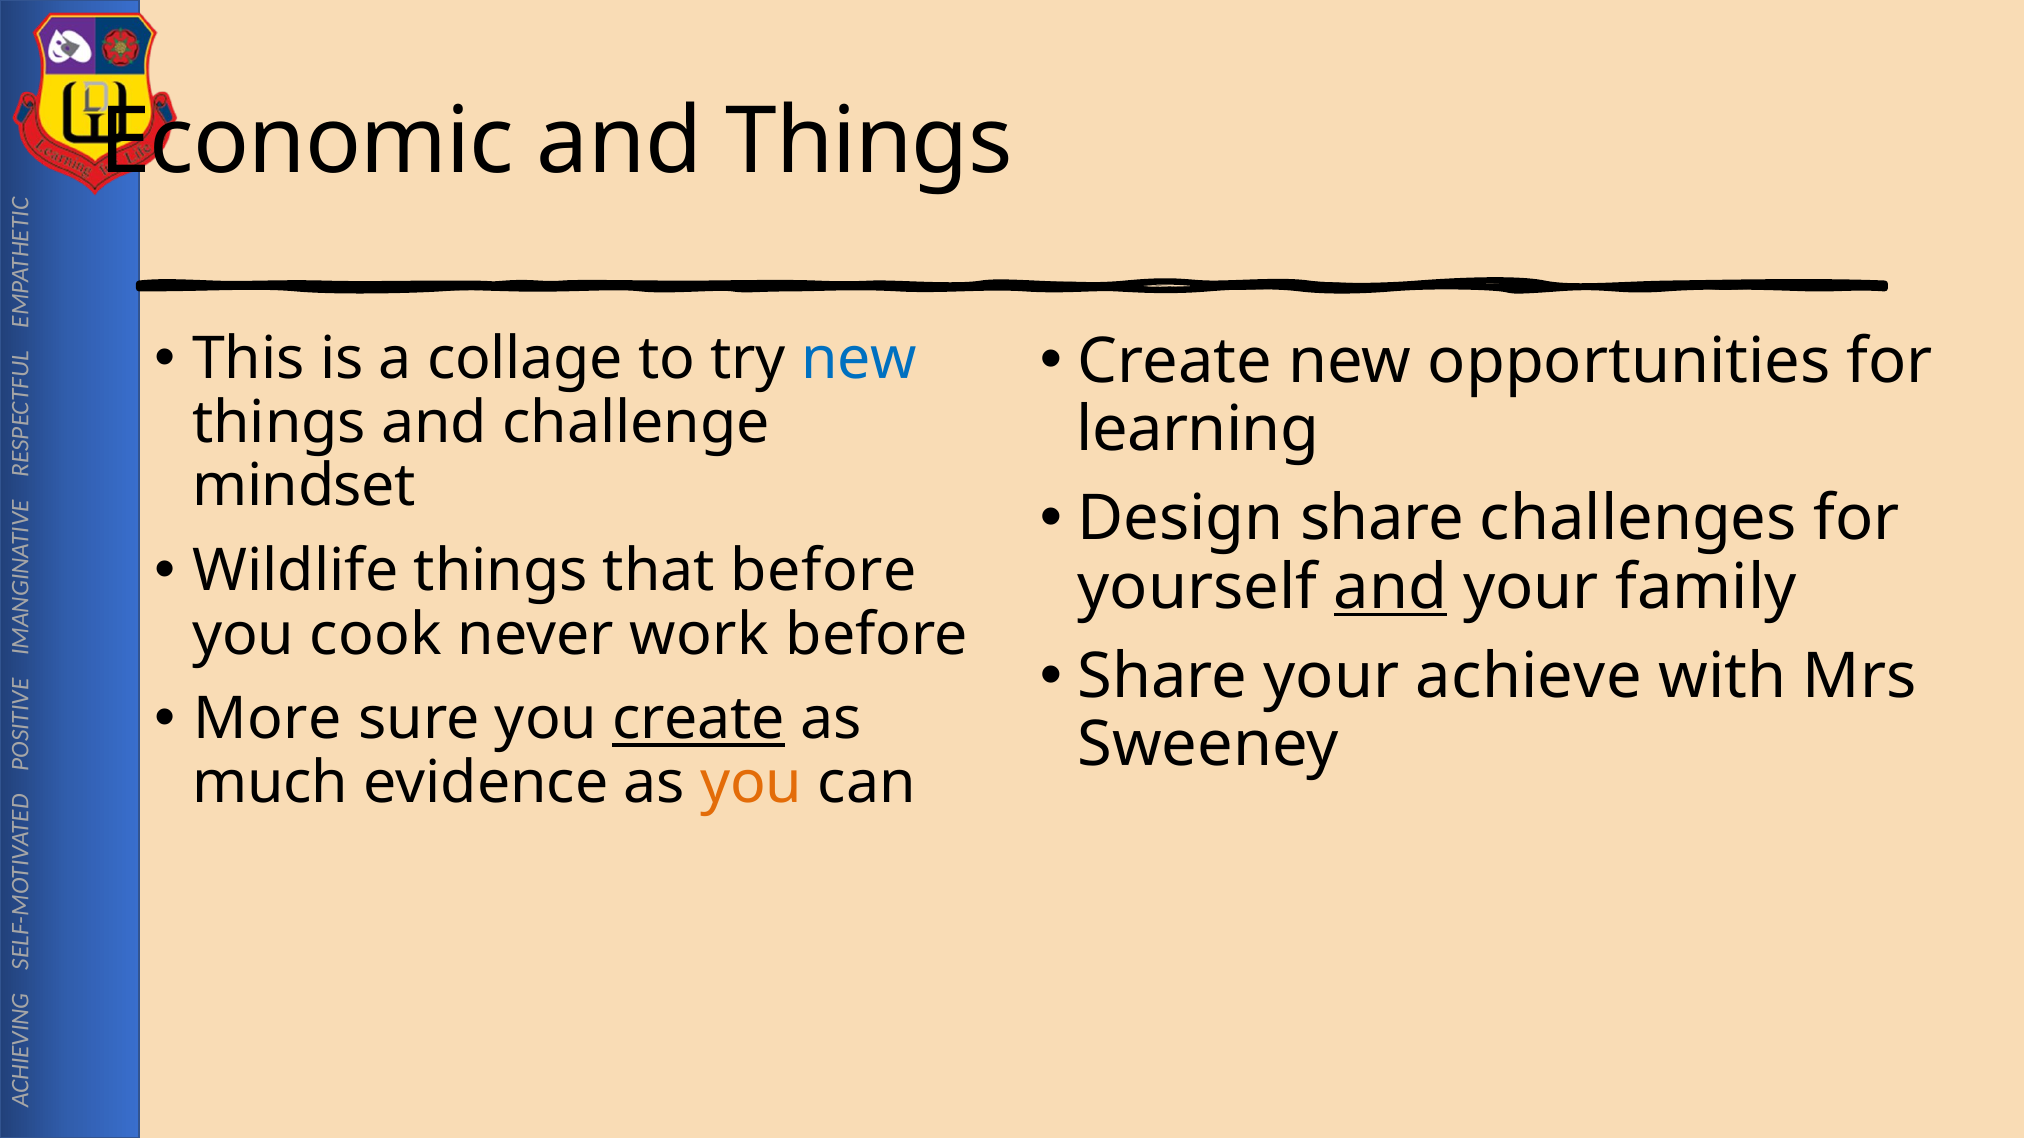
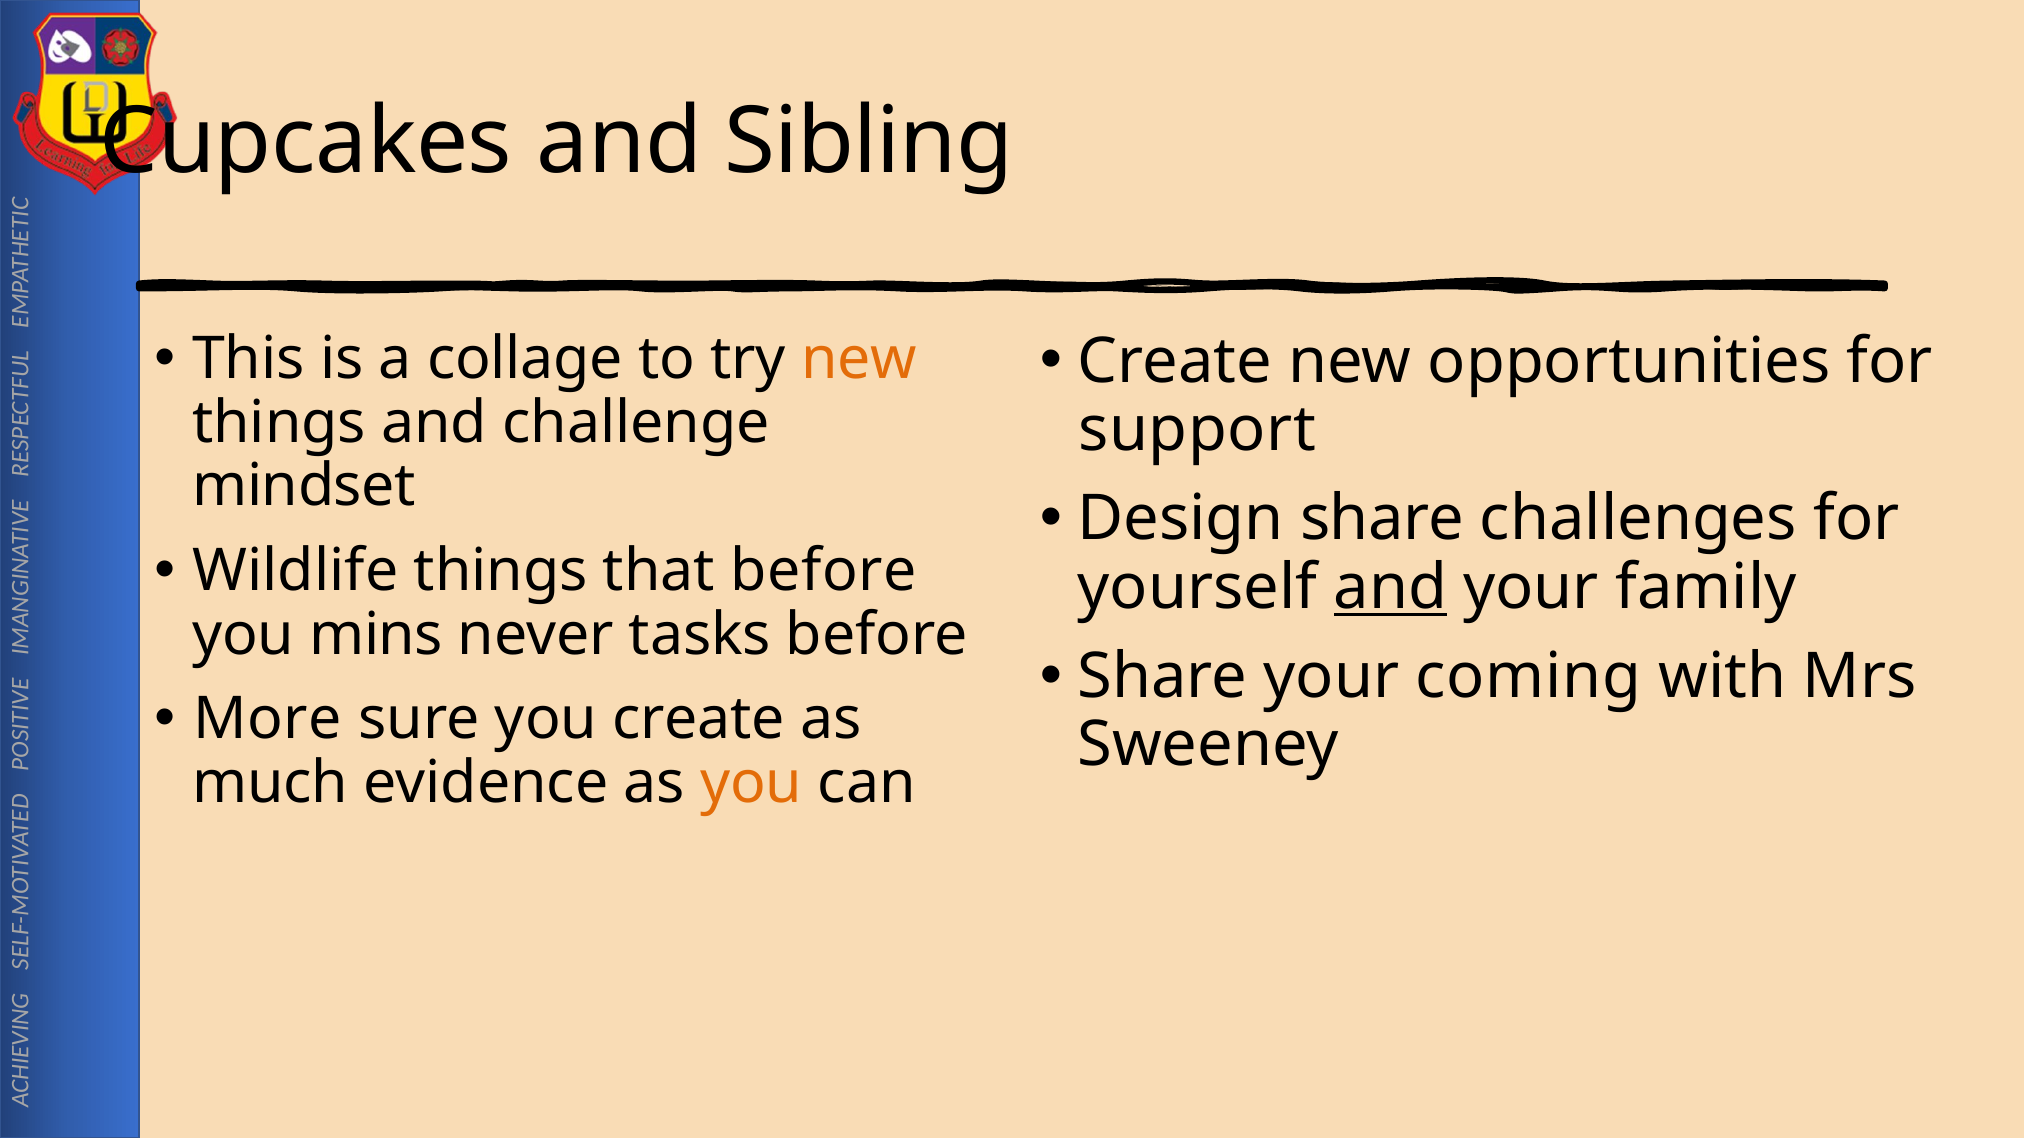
Economic: Economic -> Cupcakes
and Things: Things -> Sibling
new at (859, 359) colour: blue -> orange
learning: learning -> support
cook: cook -> mins
work: work -> tasks
achieve: achieve -> coming
create at (699, 720) underline: present -> none
